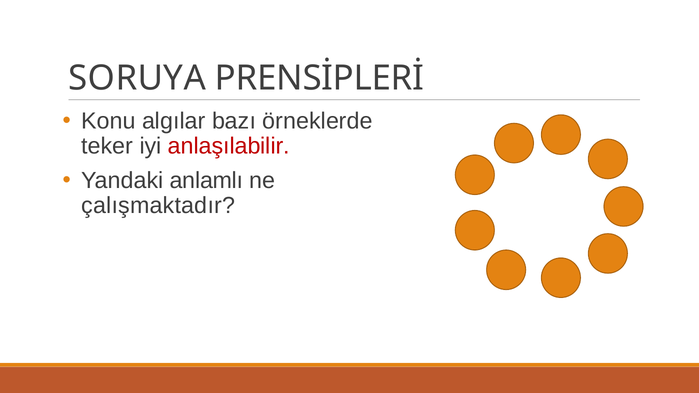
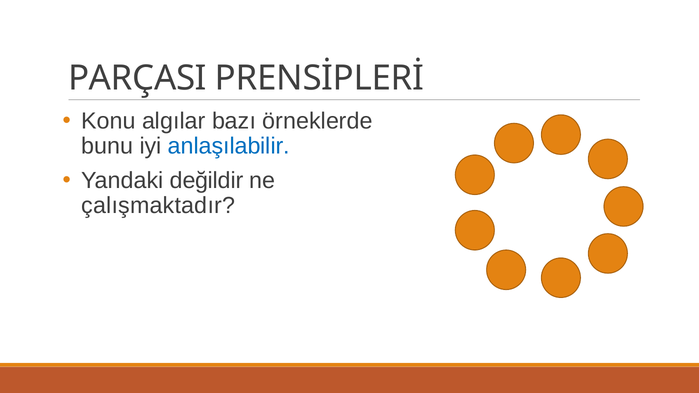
SORUYA: SORUYA -> PARÇASI
teker: teker -> bunu
anlaşılabilir colour: red -> blue
anlamlı: anlamlı -> değildir
